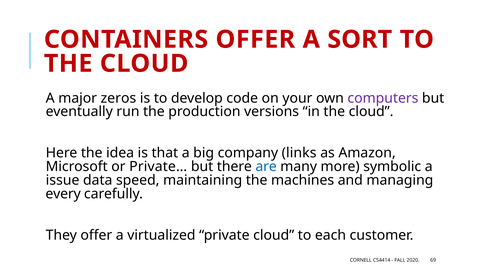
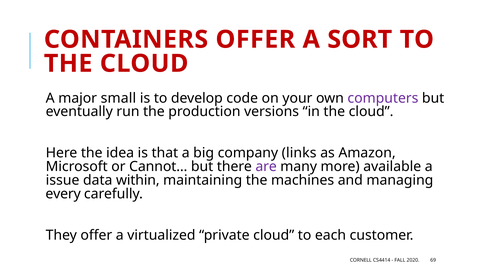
zeros: zeros -> small
Private…: Private… -> Cannot…
are colour: blue -> purple
symbolic: symbolic -> available
speed: speed -> within
